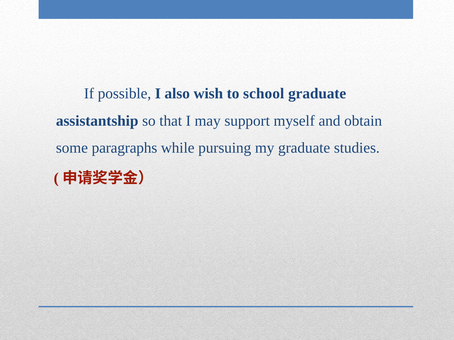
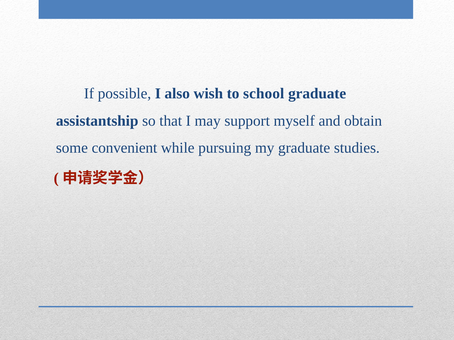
paragraphs: paragraphs -> convenient
